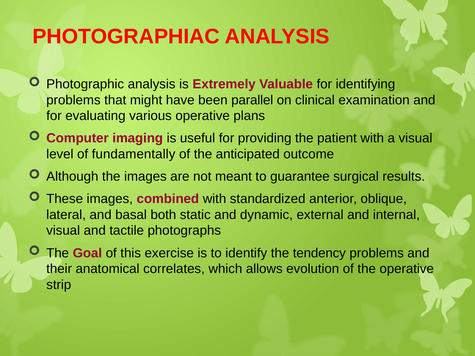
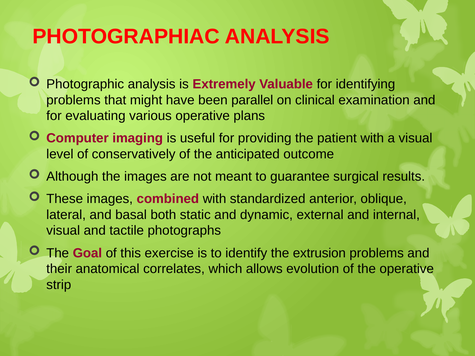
fundamentally: fundamentally -> conservatively
tendency: tendency -> extrusion
